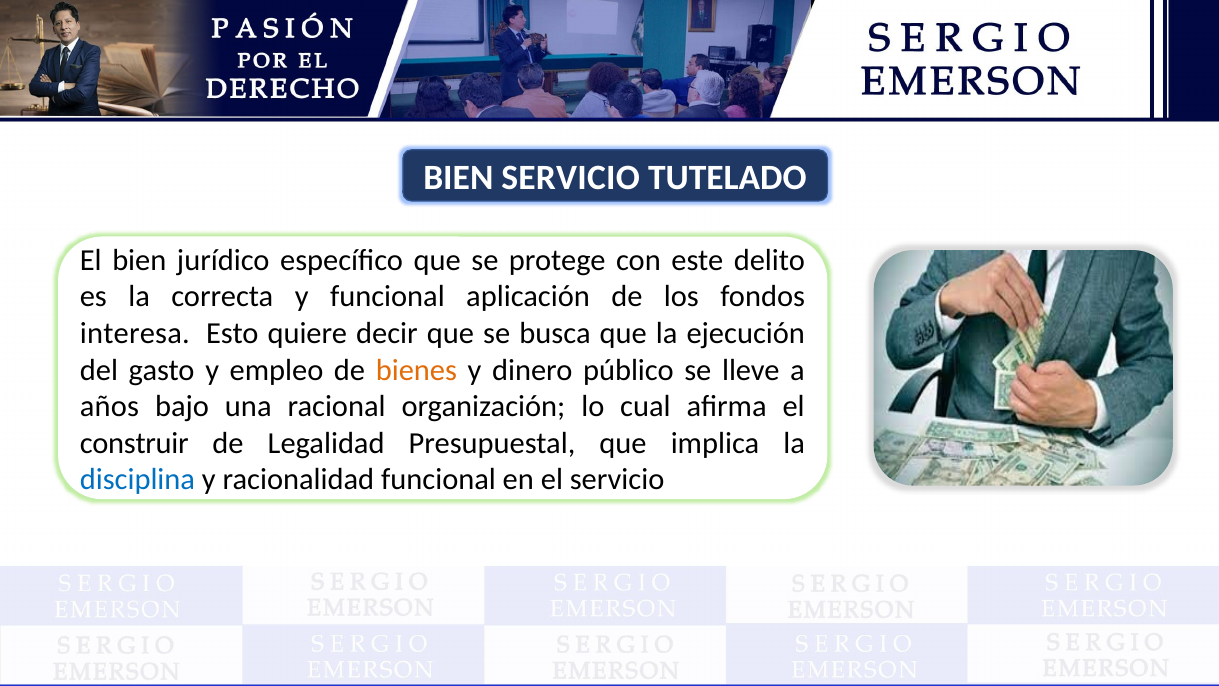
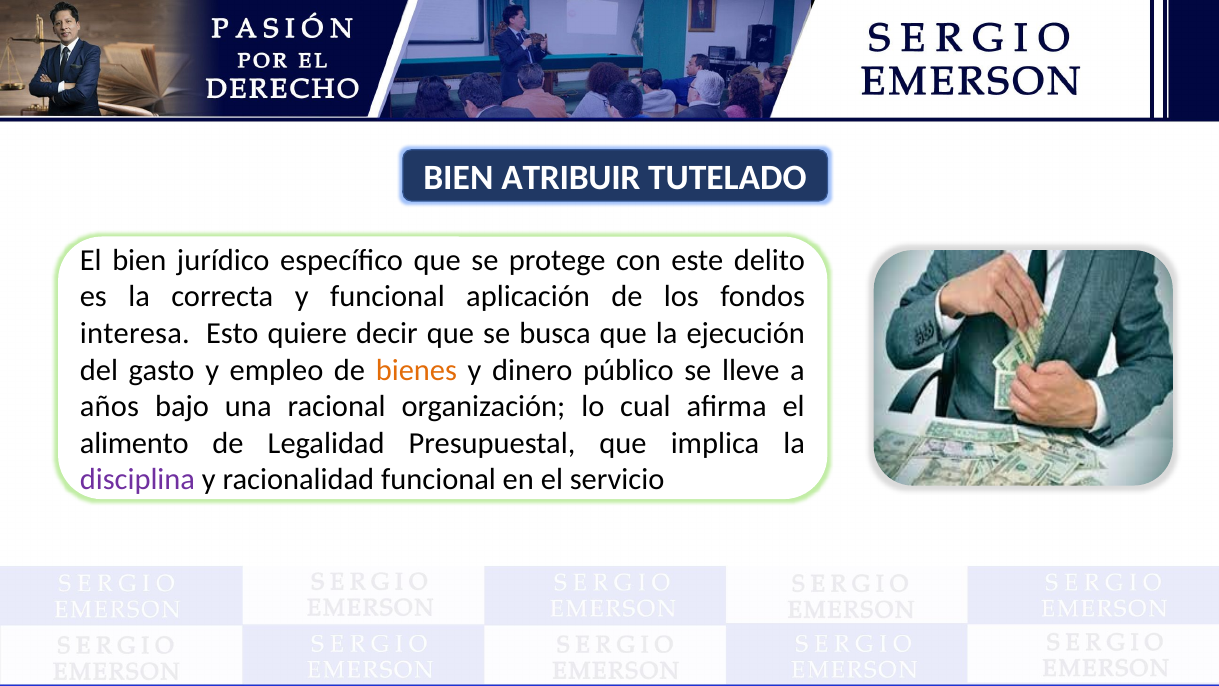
BIEN SERVICIO: SERVICIO -> ATRIBUIR
construir: construir -> alimento
disciplina colour: blue -> purple
